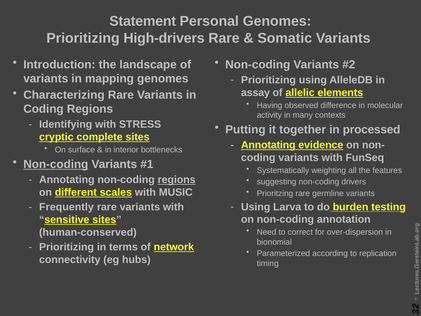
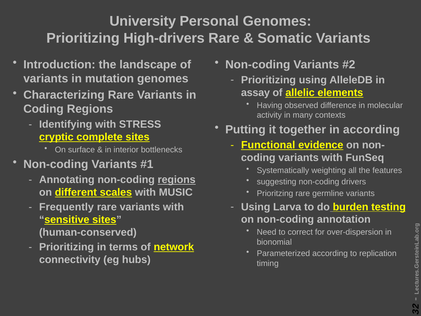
Statement: Statement -> University
mapping: mapping -> mutation
in processed: processed -> according
Annotating at (268, 145): Annotating -> Functional
Non-coding at (56, 164) underline: present -> none
